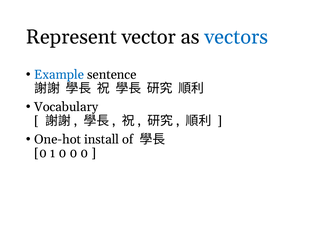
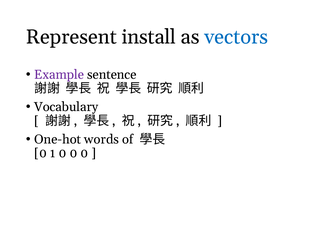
vector: vector -> install
Example colour: blue -> purple
install: install -> words
